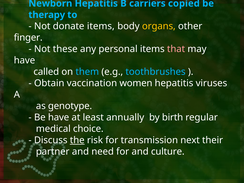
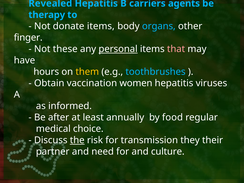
Newborn: Newborn -> Revealed
copied: copied -> agents
organs colour: yellow -> light blue
personal underline: none -> present
called: called -> hours
them colour: light blue -> yellow
genotype: genotype -> informed
Be have: have -> after
birth: birth -> food
next: next -> they
